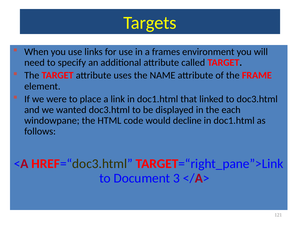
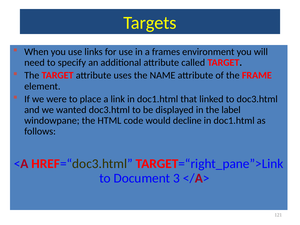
each: each -> label
